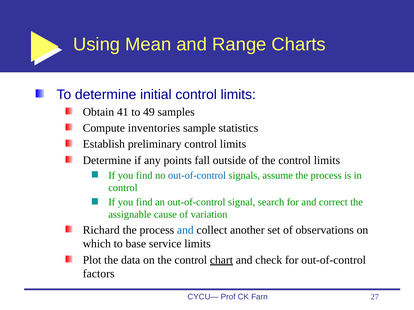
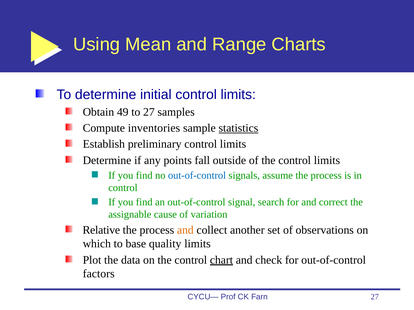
41: 41 -> 49
to 49: 49 -> 27
statistics underline: none -> present
Richard: Richard -> Relative
and at (185, 230) colour: blue -> orange
service: service -> quality
